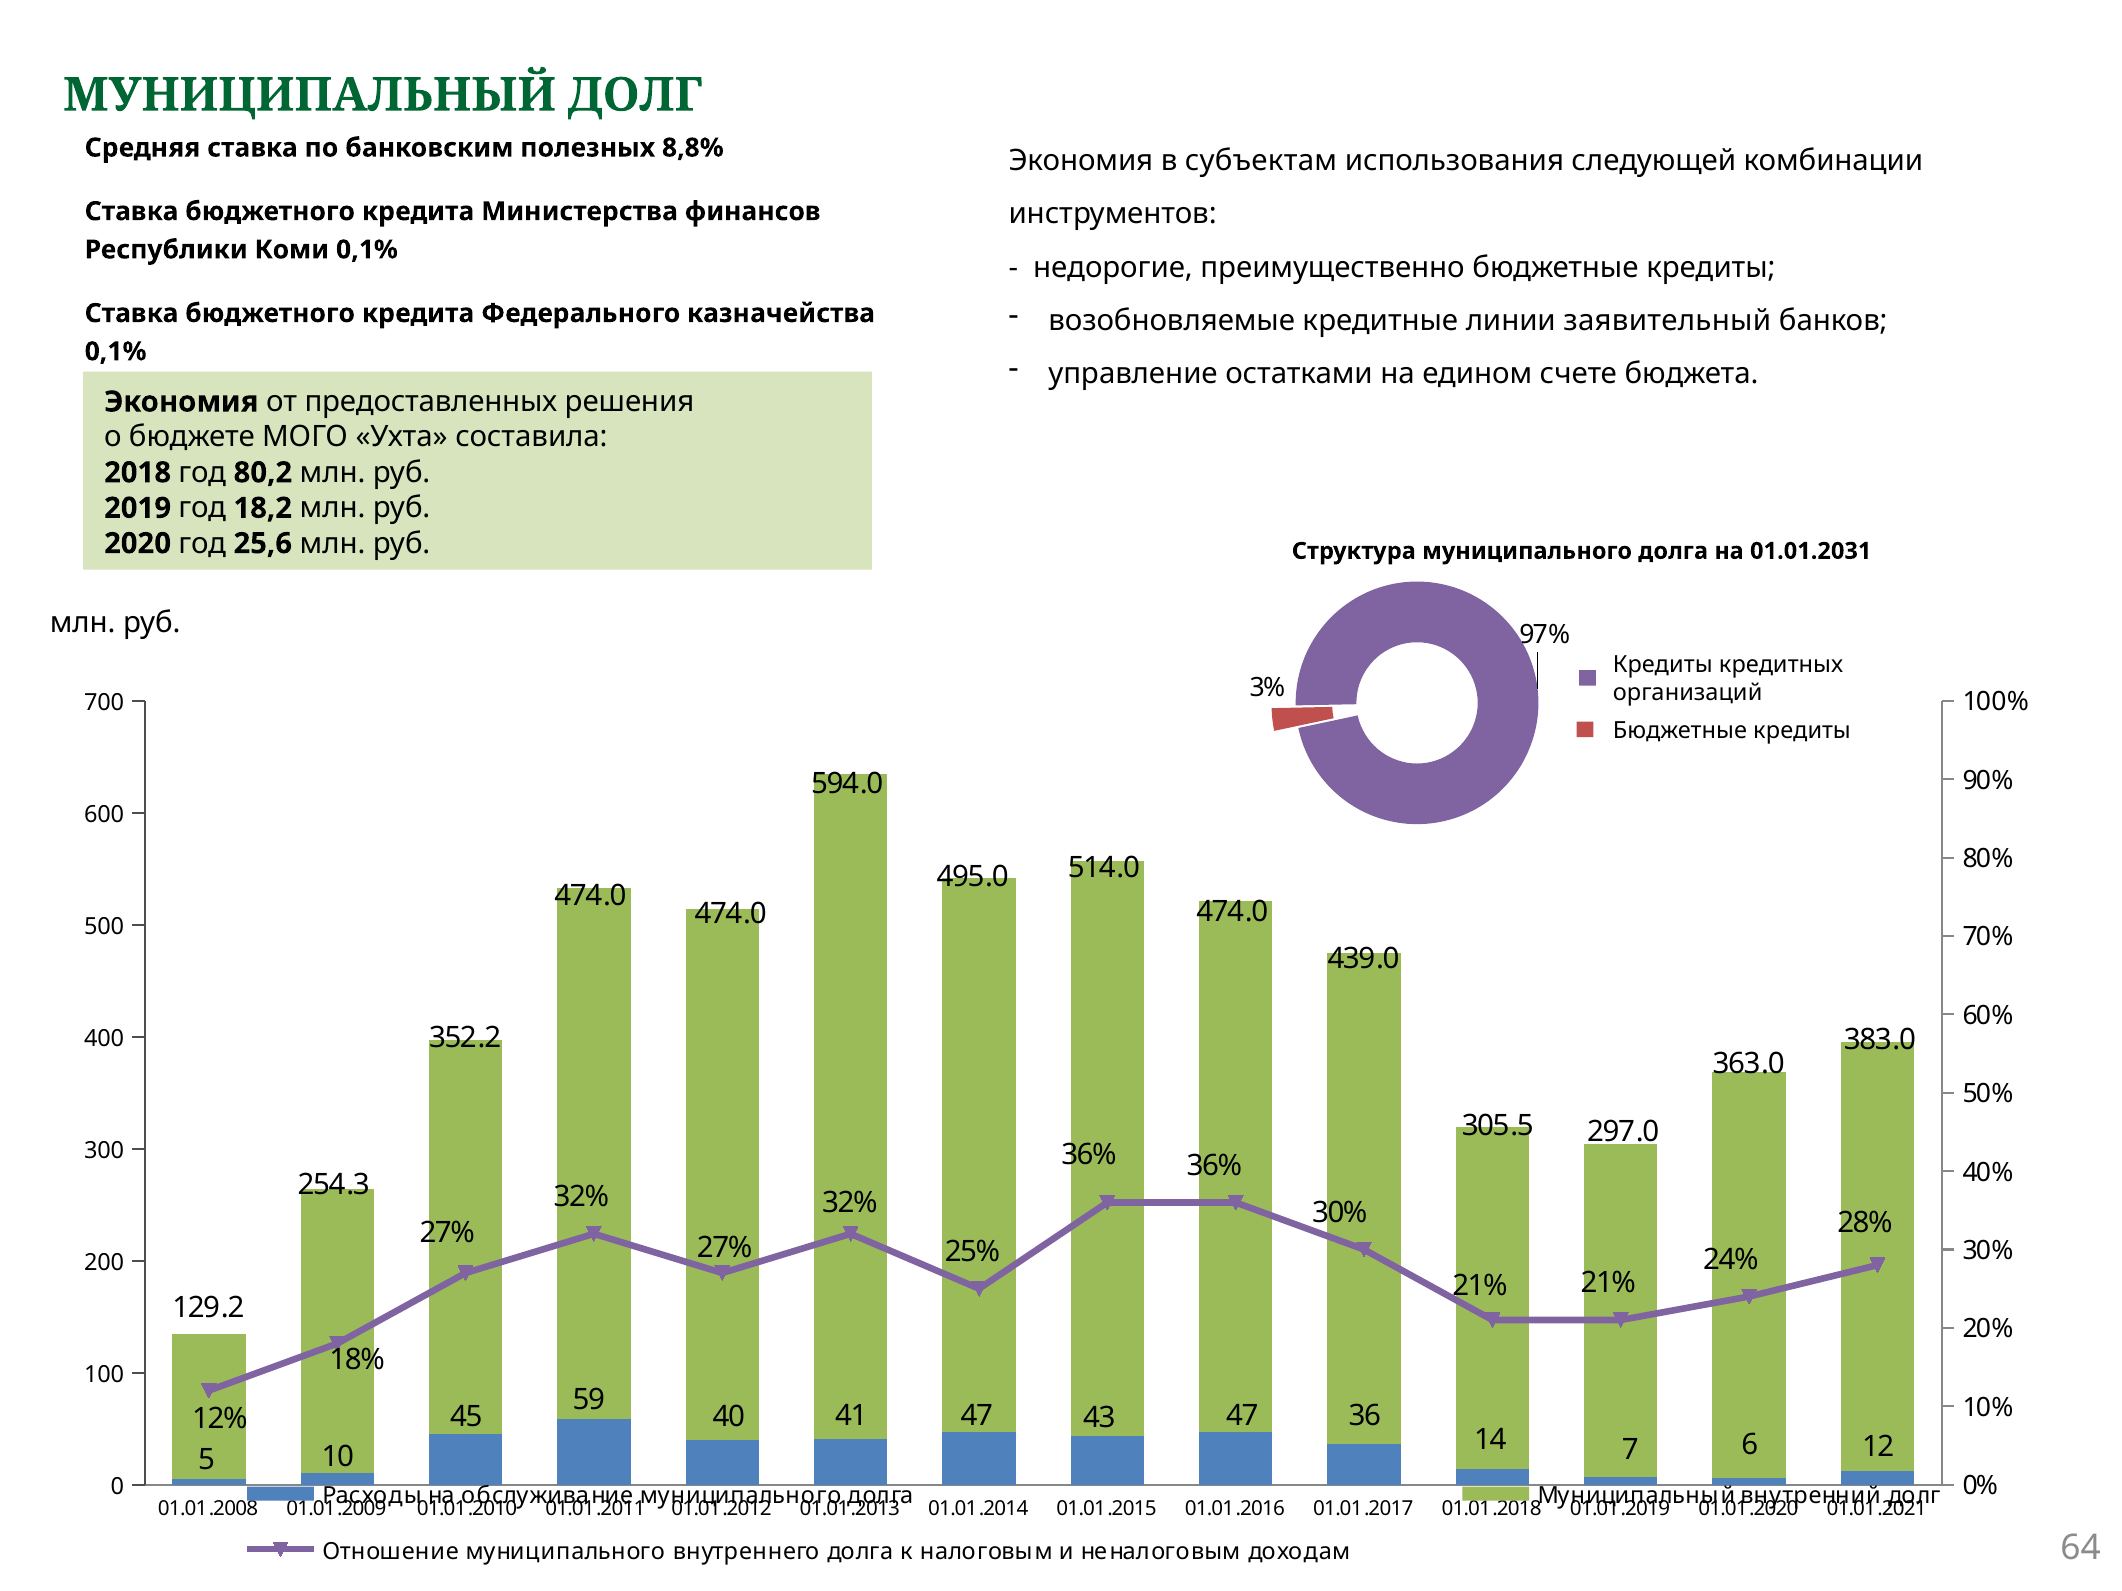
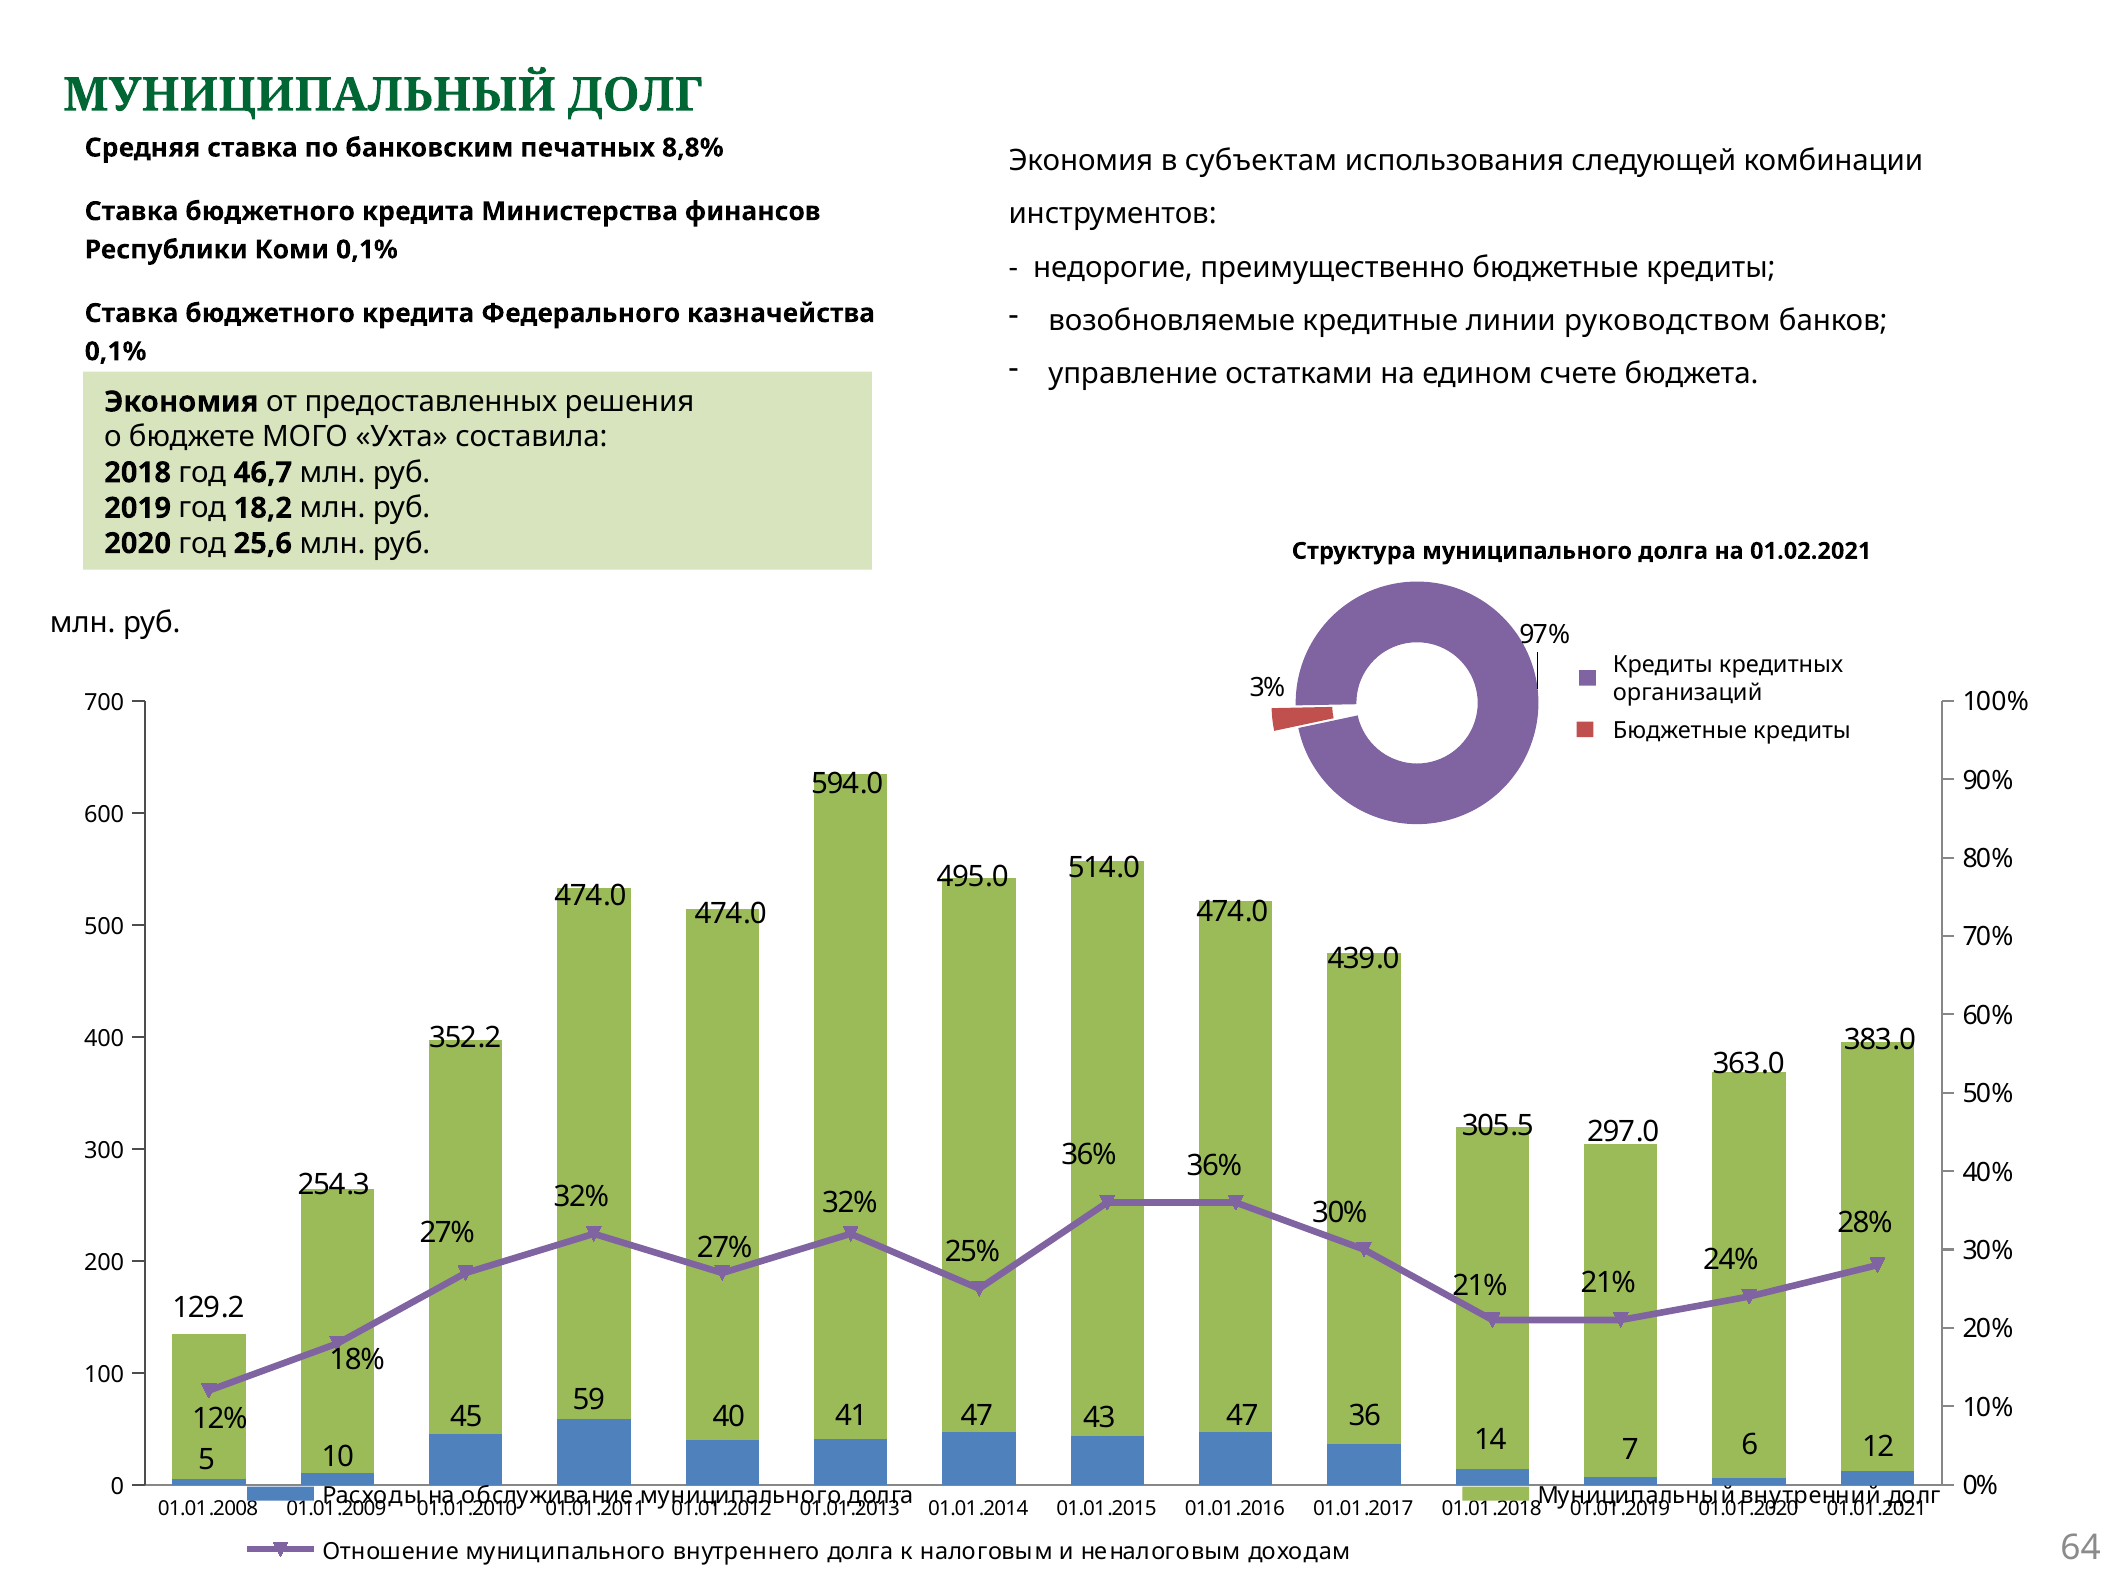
полезных: полезных -> печатных
заявительный: заявительный -> руководством
80,2: 80,2 -> 46,7
01.01.2031: 01.01.2031 -> 01.02.2021
